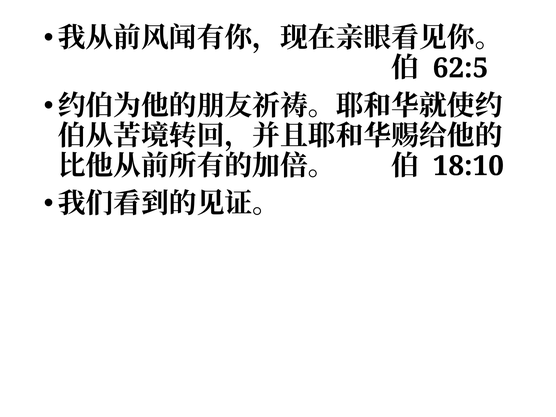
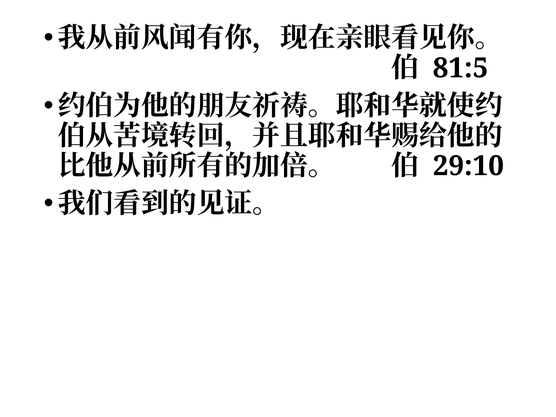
62:5: 62:5 -> 81:5
18:10: 18:10 -> 29:10
